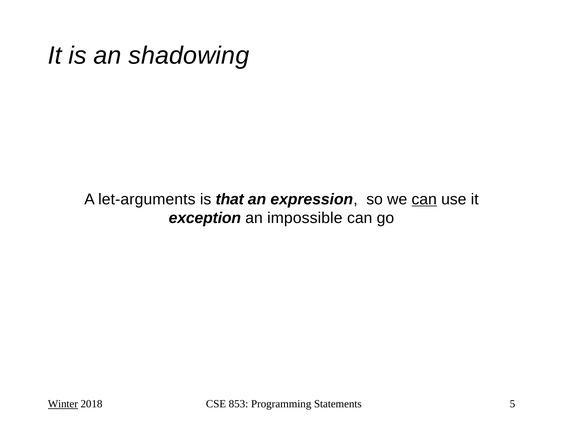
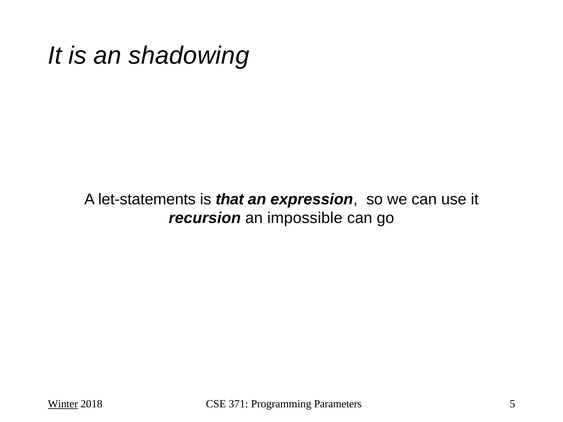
let-arguments: let-arguments -> let-statements
can at (424, 199) underline: present -> none
exception: exception -> recursion
853: 853 -> 371
Statements: Statements -> Parameters
